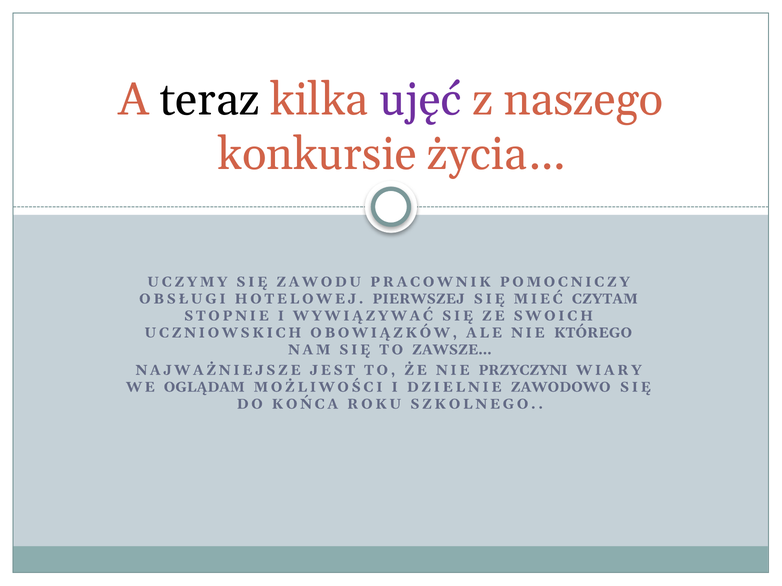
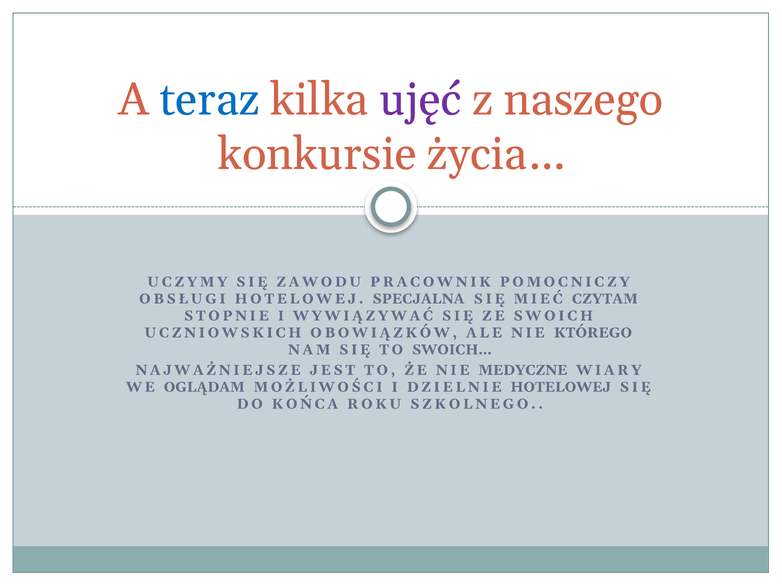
teraz colour: black -> blue
PIERWSZEJ: PIERWSZEJ -> SPECJALNA
ZAWSZE…: ZAWSZE… -> SWOICH…
PRZYCZYNI: PRZYCZYNI -> MEDYCZNE
DZIELNIE ZAWODOWO: ZAWODOWO -> HOTELOWEJ
